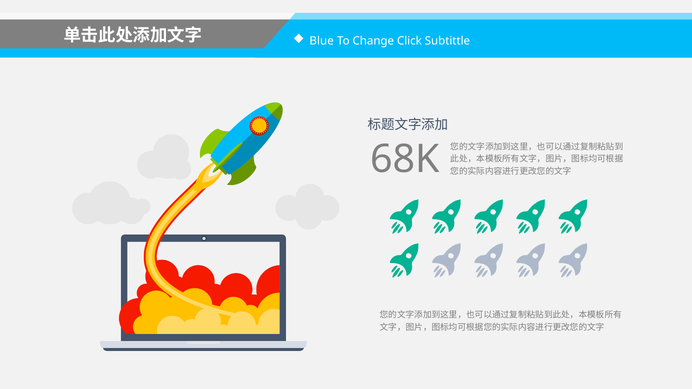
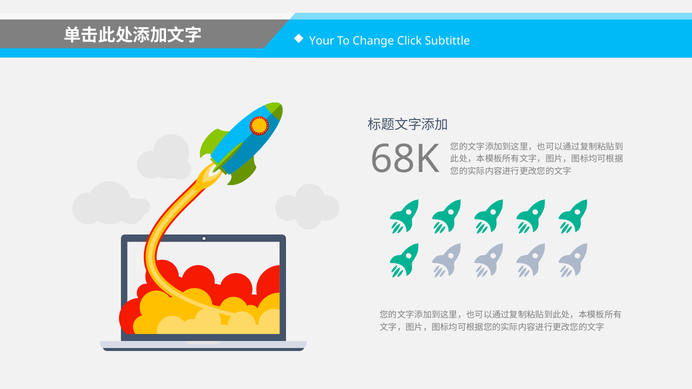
Blue: Blue -> Your
